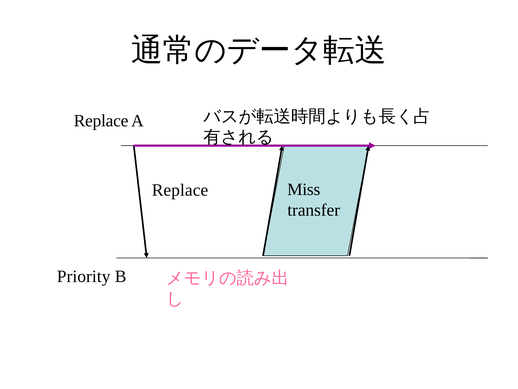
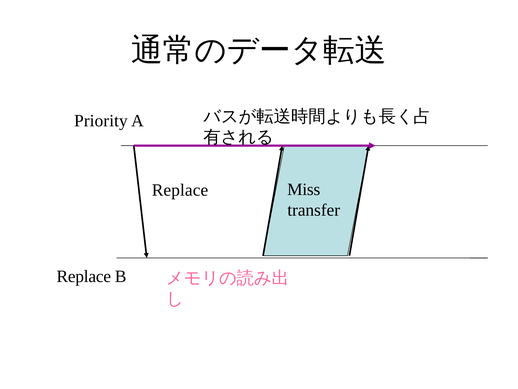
Replace at (101, 121): Replace -> Priority
Priority at (84, 276): Priority -> Replace
